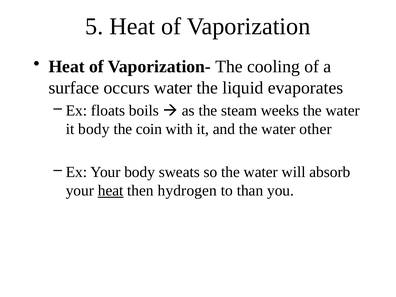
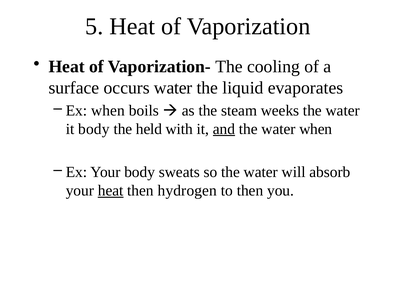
Ex floats: floats -> when
coin: coin -> held
and underline: none -> present
water other: other -> when
to than: than -> then
